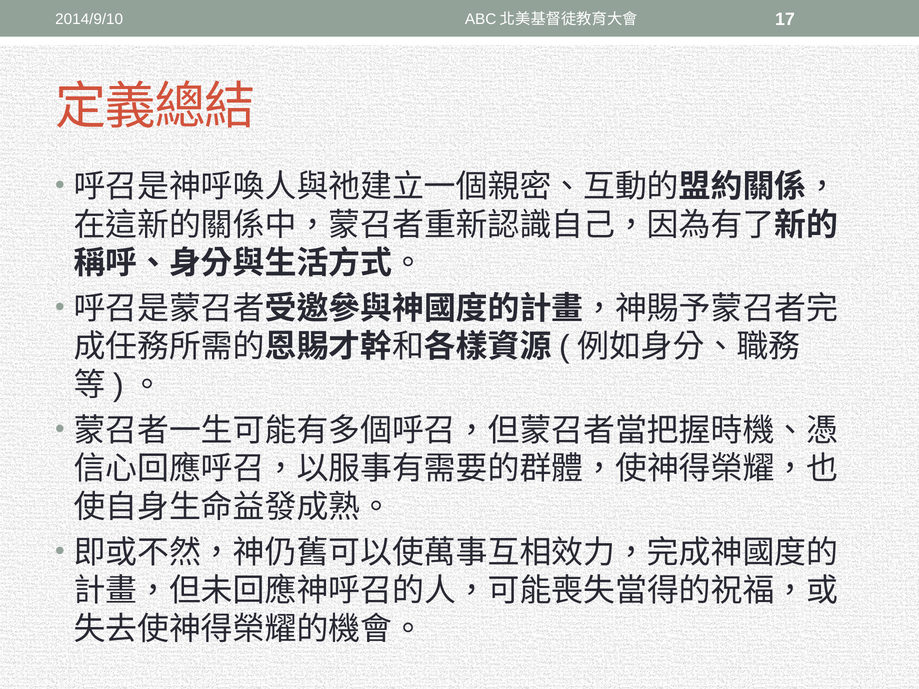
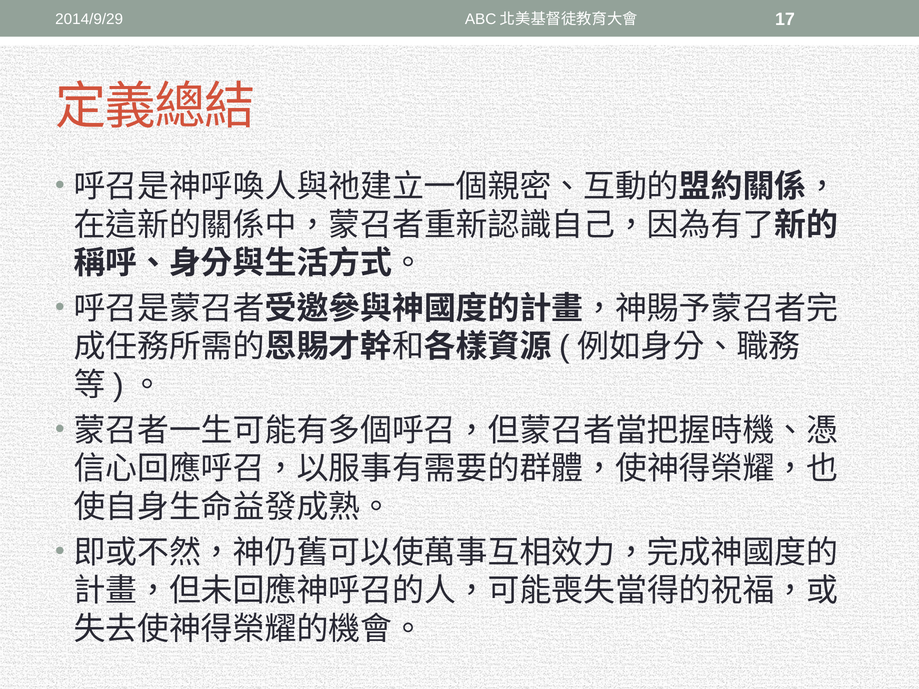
2014/9/10: 2014/9/10 -> 2014/9/29
